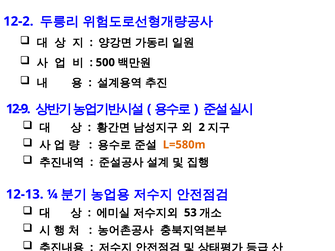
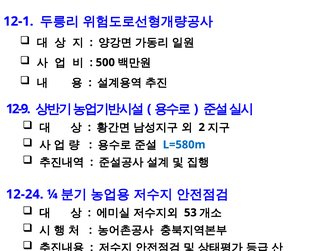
12-2: 12-2 -> 12-1
L=580m colour: orange -> blue
12-13: 12-13 -> 12-24
